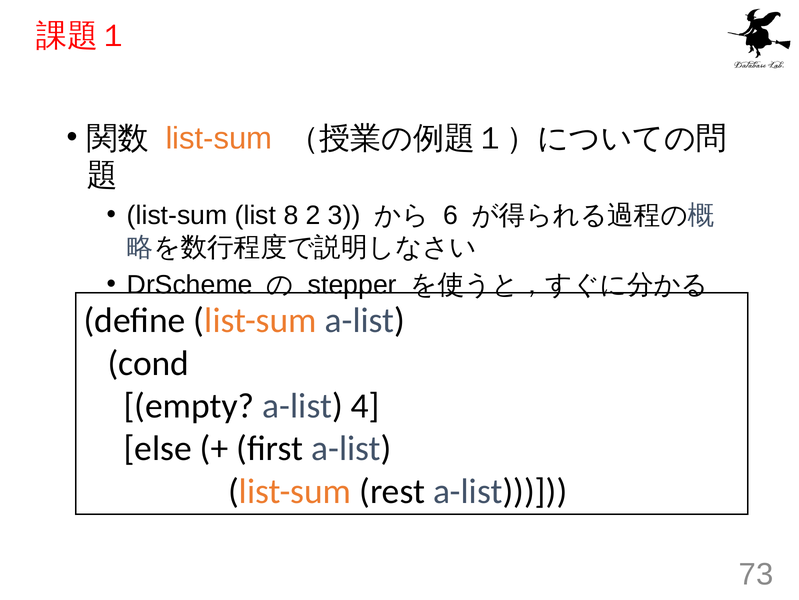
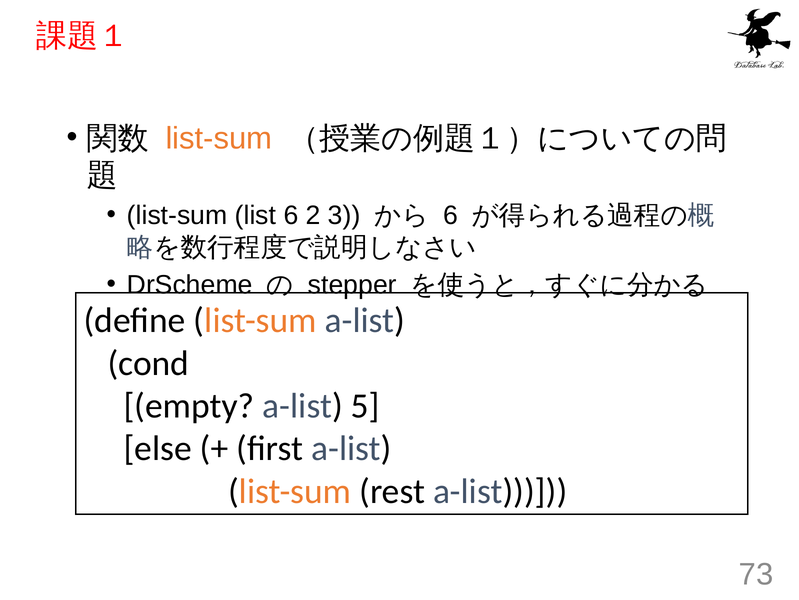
list 8: 8 -> 6
4: 4 -> 5
